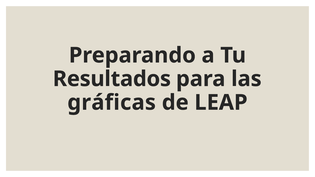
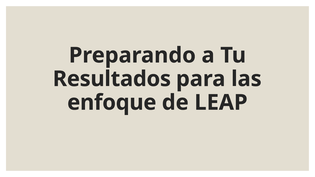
gráficas: gráficas -> enfoque
